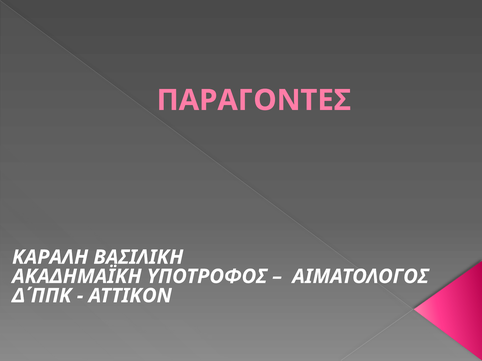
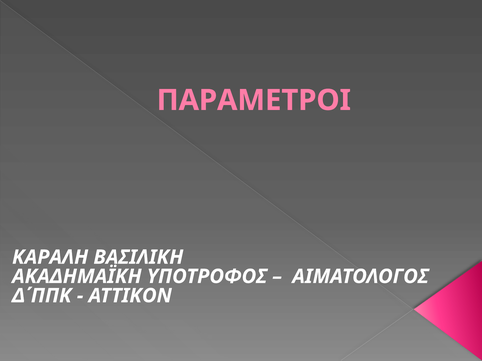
ΠΑΡΑΓΟΝΤΕΣ: ΠΑΡΑΓΟΝΤΕΣ -> ΠΑΡΑΜΕΤΡΟΙ
